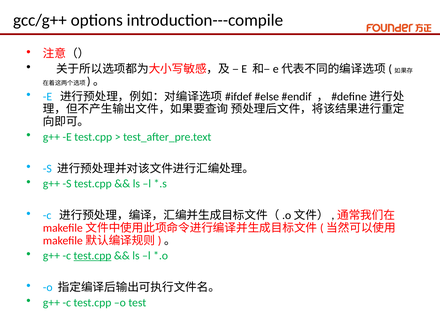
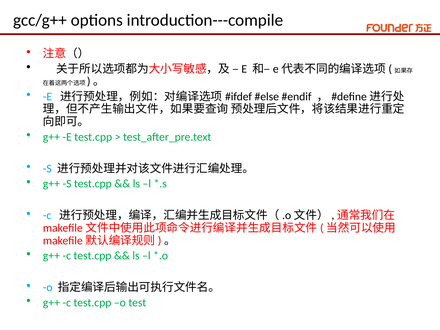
test.cpp at (92, 256) underline: present -> none
